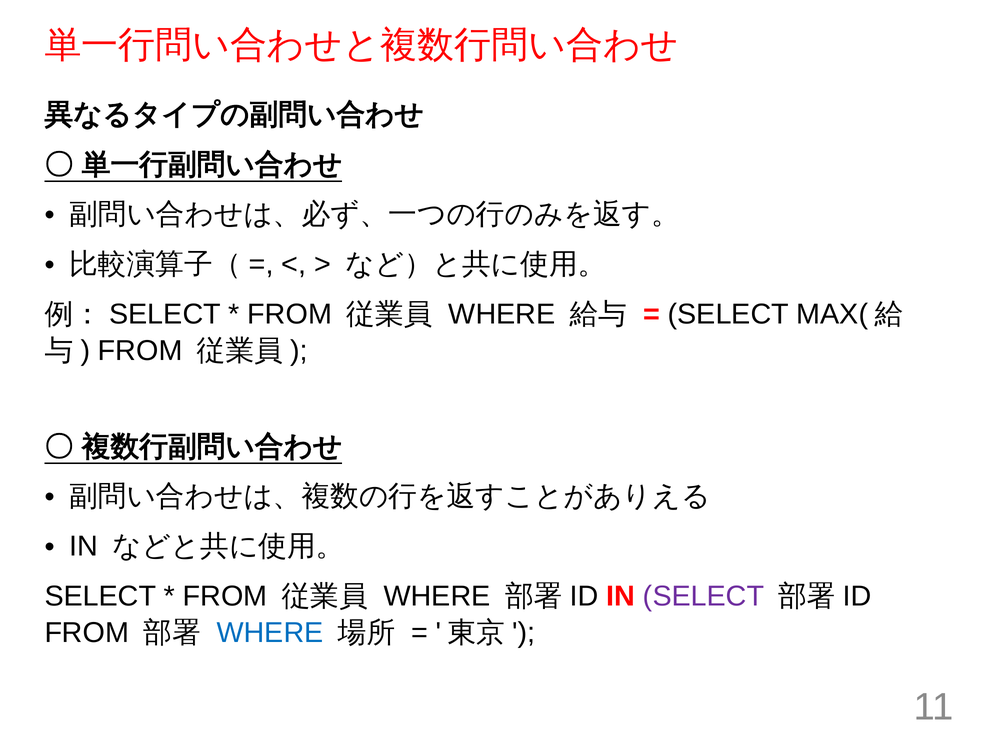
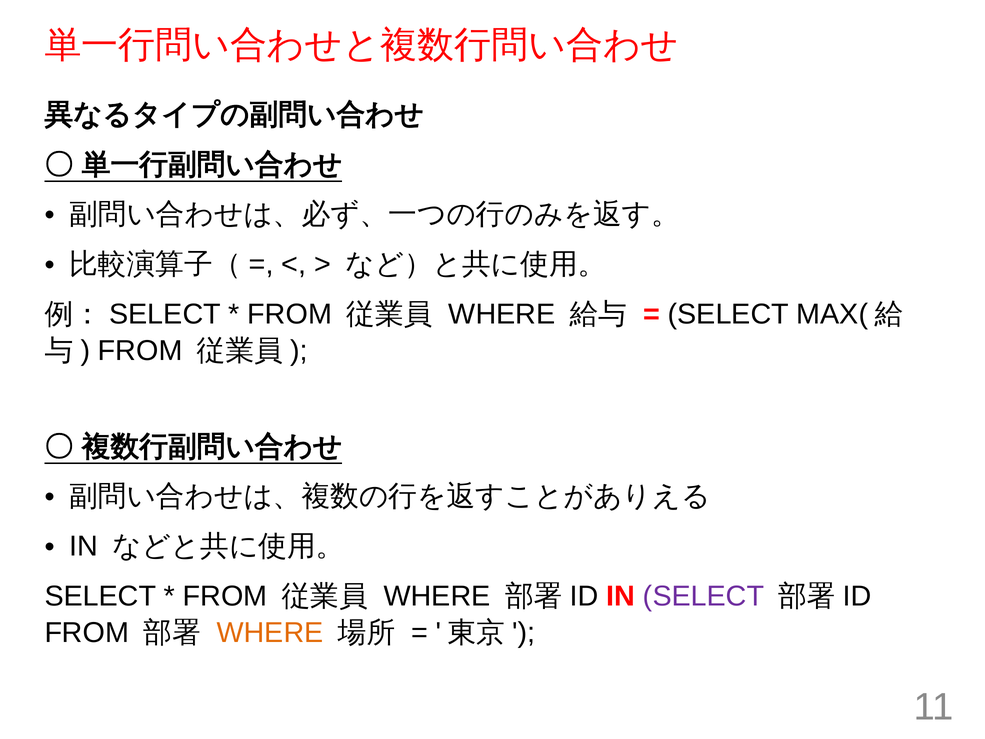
WHERE at (270, 633) colour: blue -> orange
